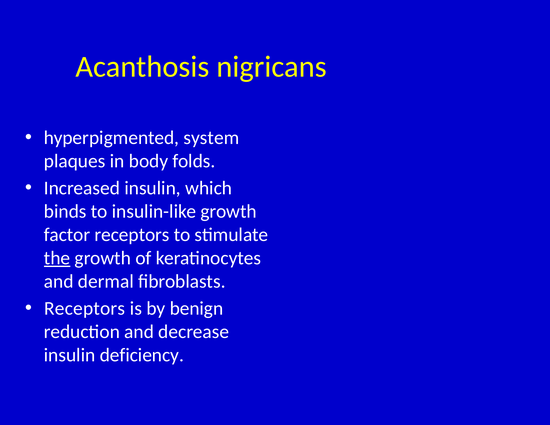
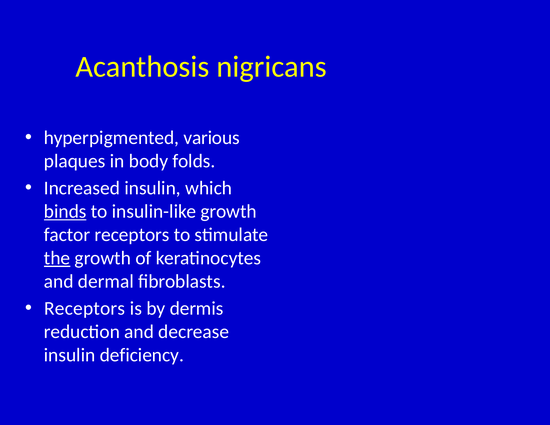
system: system -> various
binds underline: none -> present
benign: benign -> dermis
